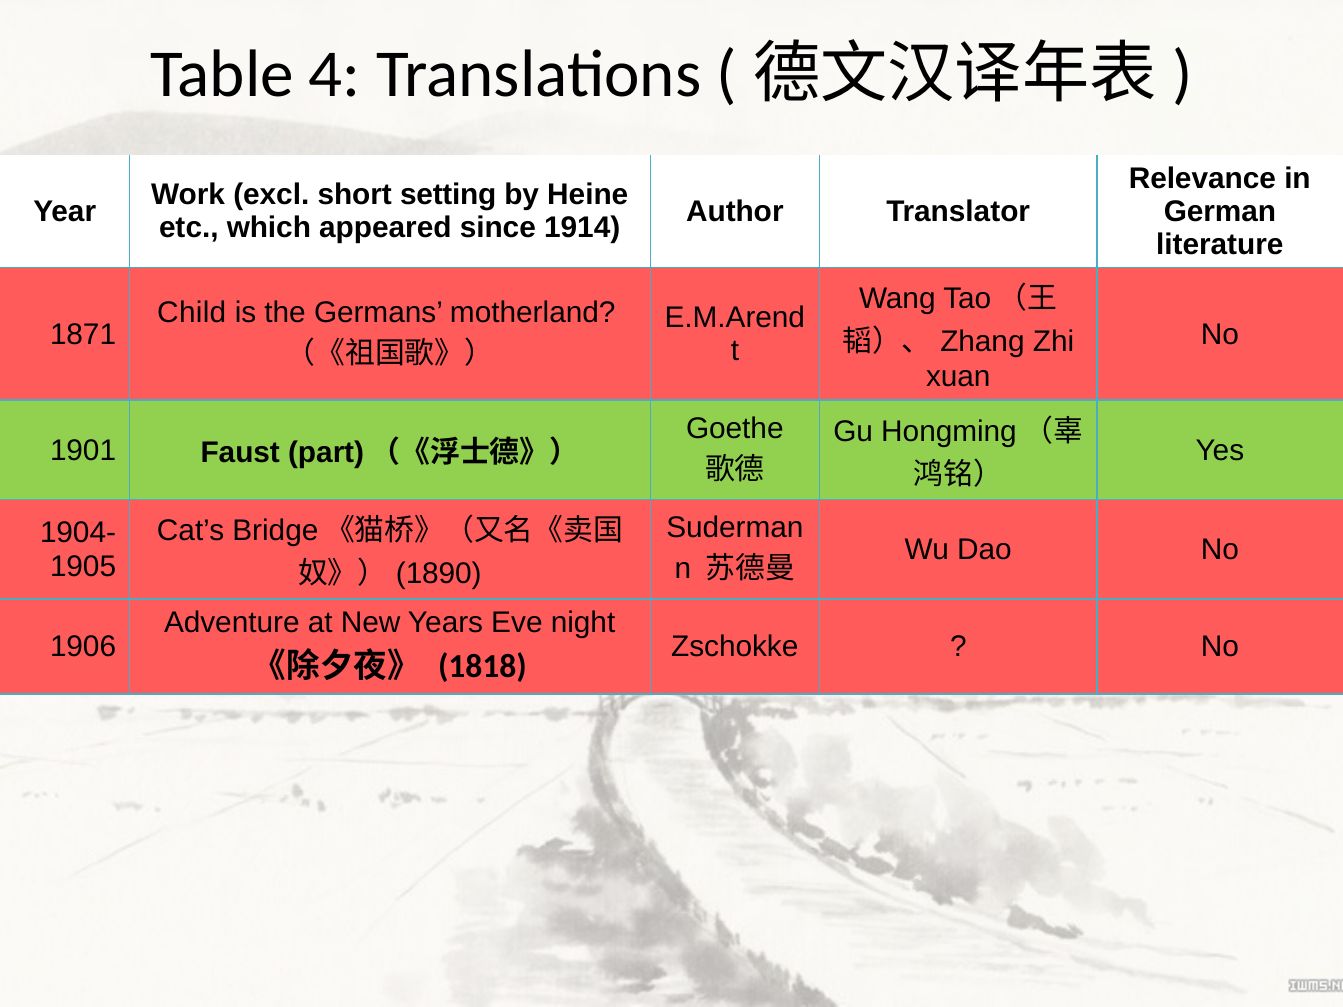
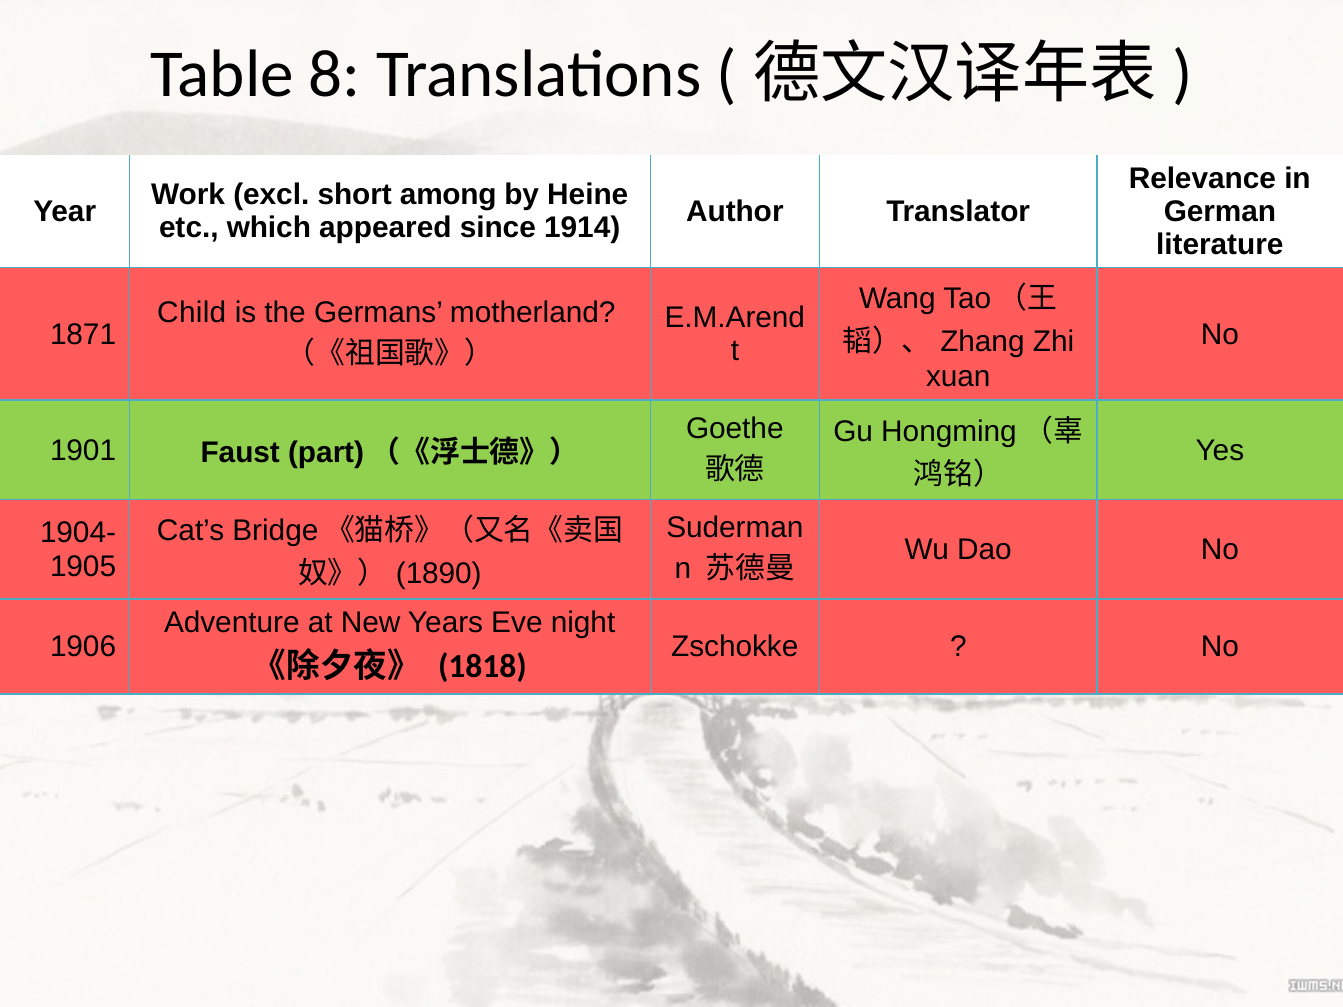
4: 4 -> 8
setting: setting -> among
